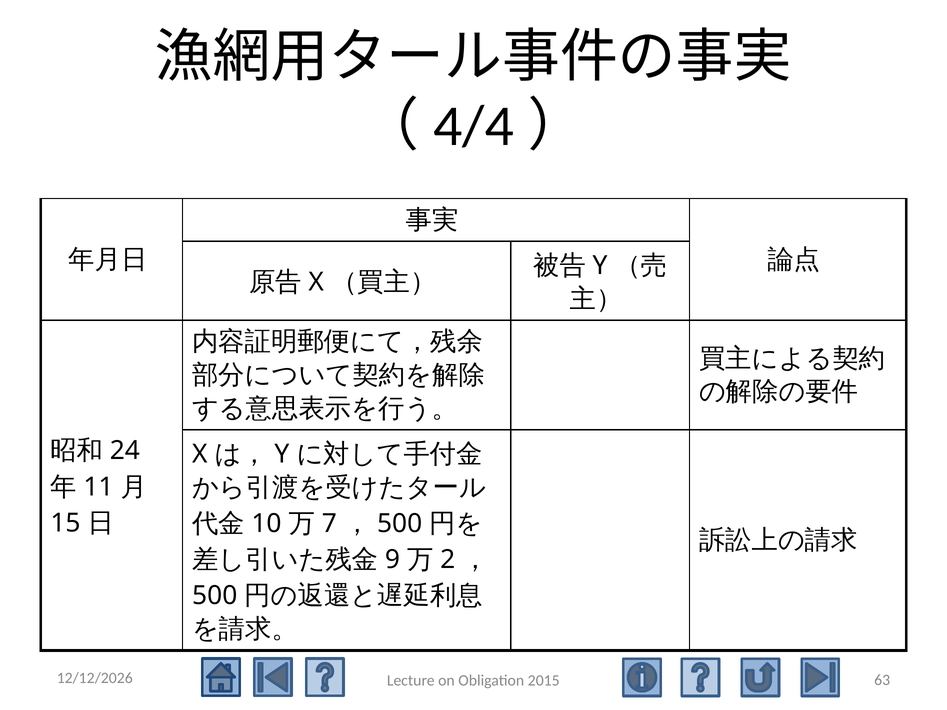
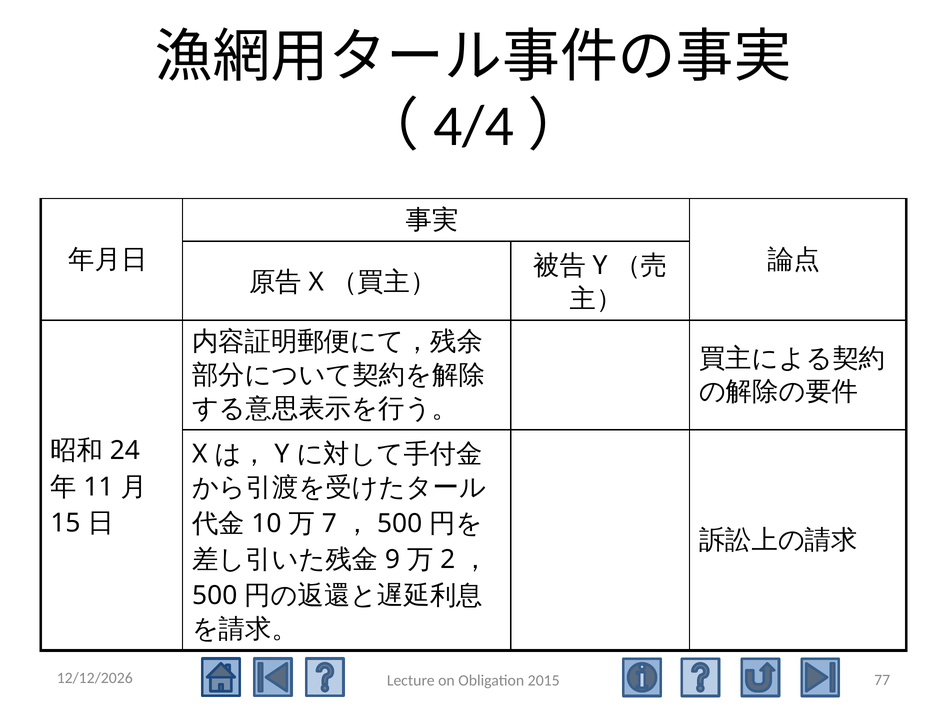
63: 63 -> 77
